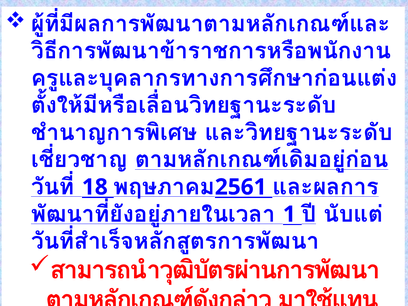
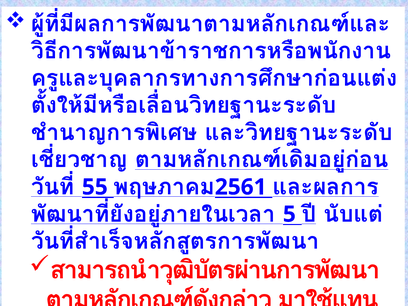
18: 18 -> 55
1 at (289, 214): 1 -> 5
